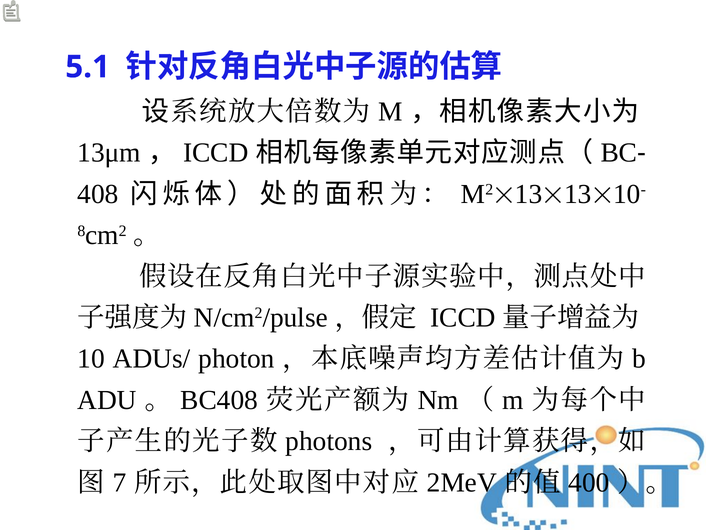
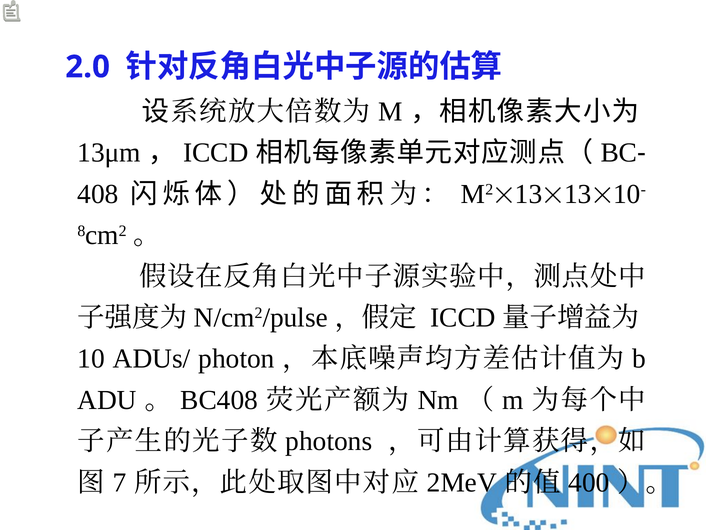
5.1: 5.1 -> 2.0
